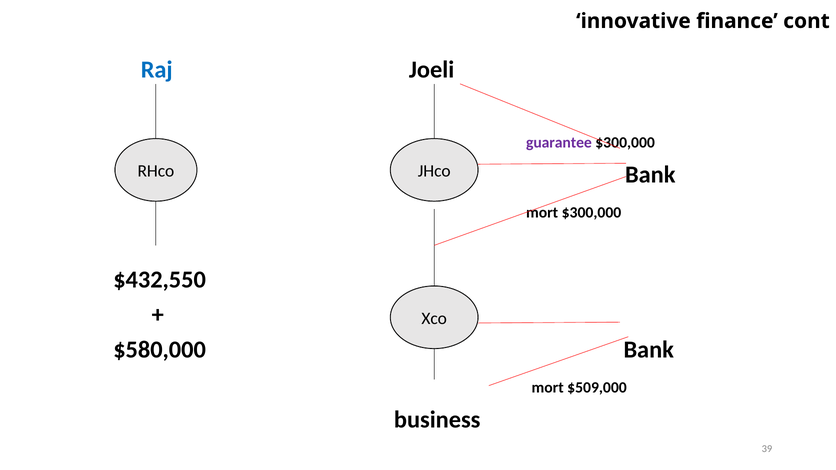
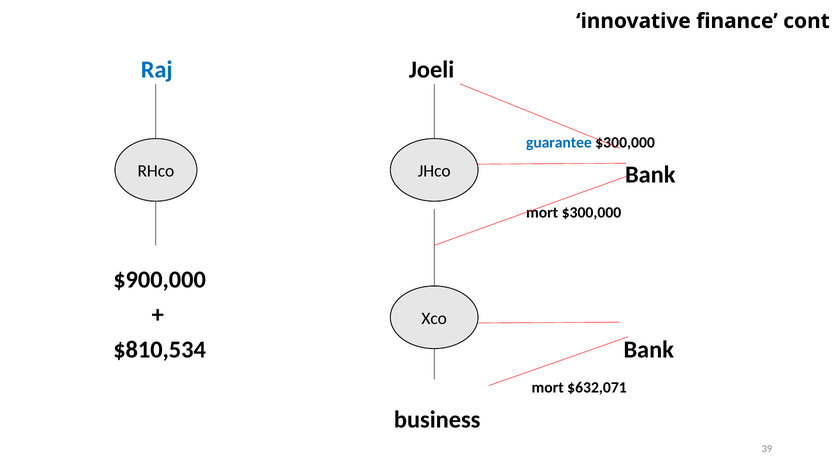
guarantee colour: purple -> blue
$432,550: $432,550 -> $900,000
$580,000: $580,000 -> $810,534
$509,000: $509,000 -> $632,071
